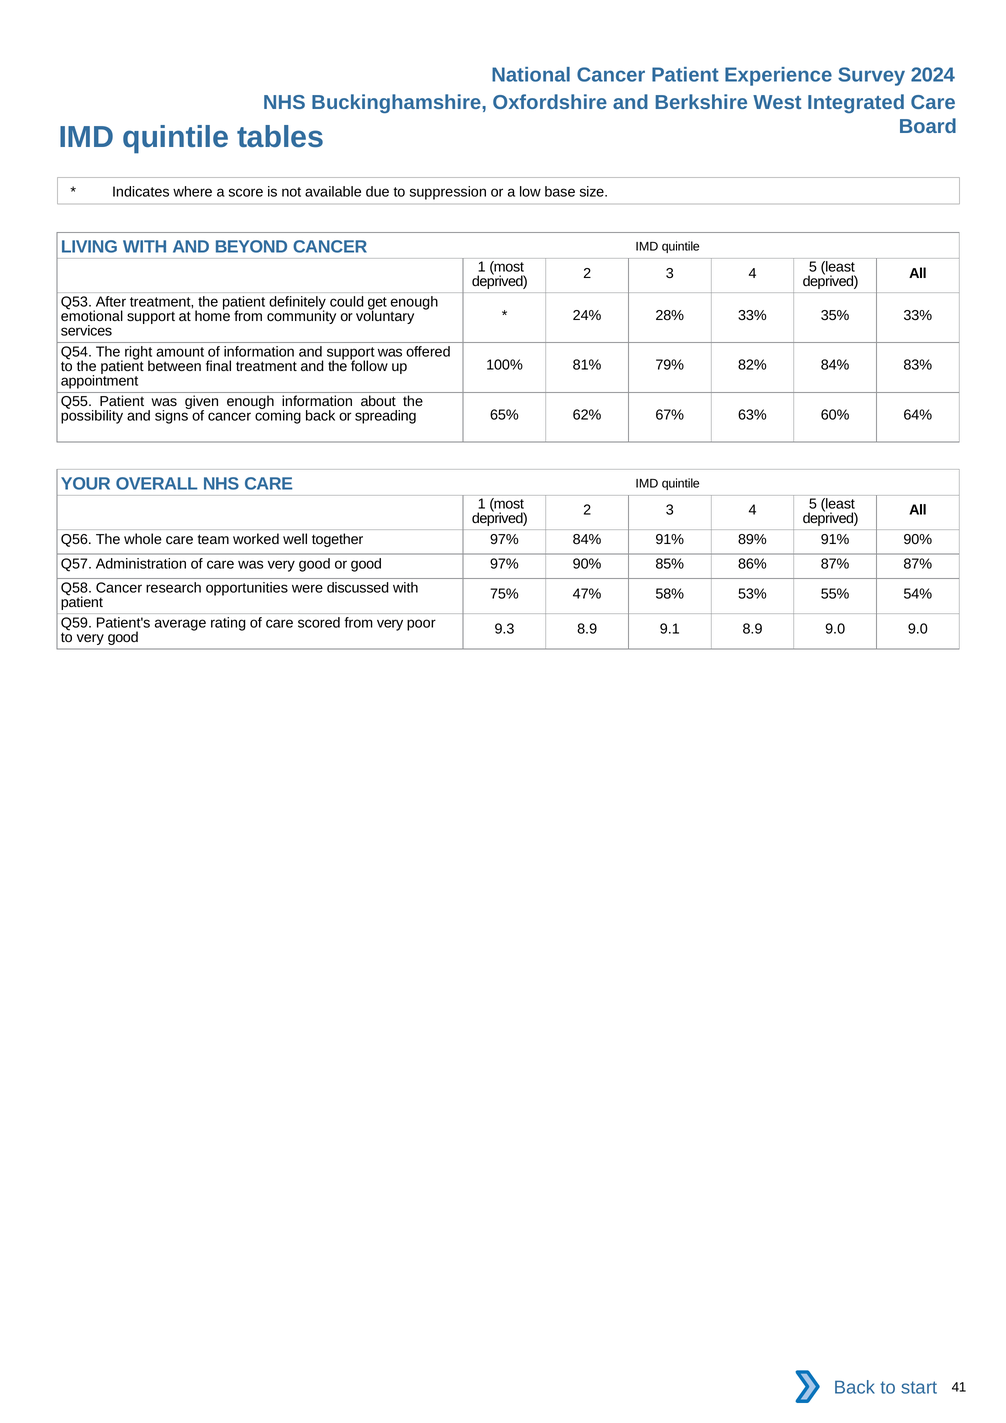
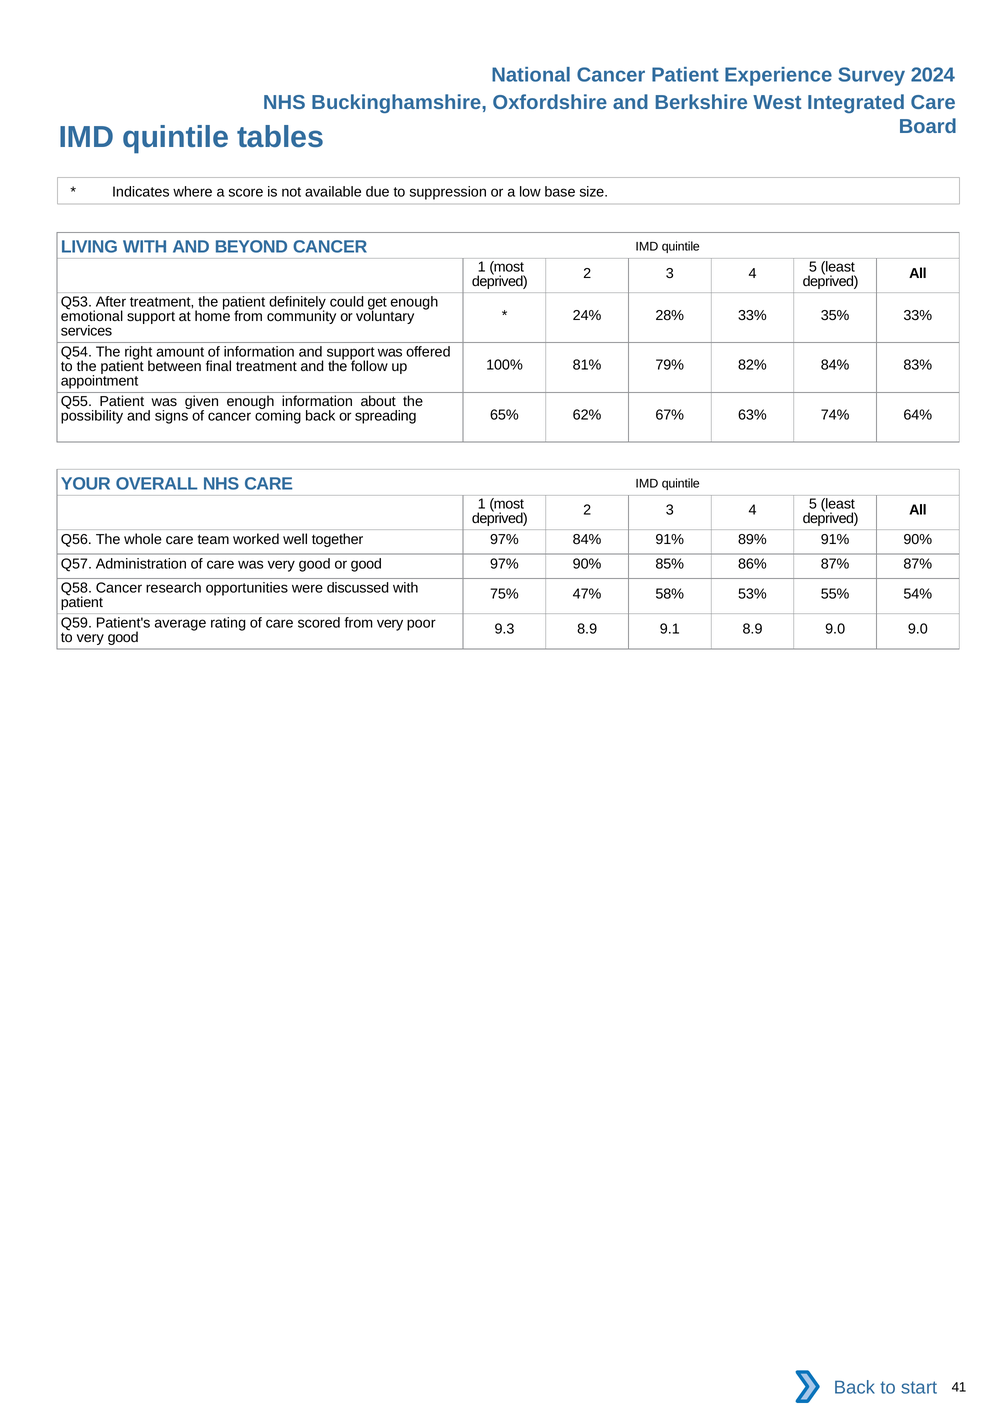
60%: 60% -> 74%
